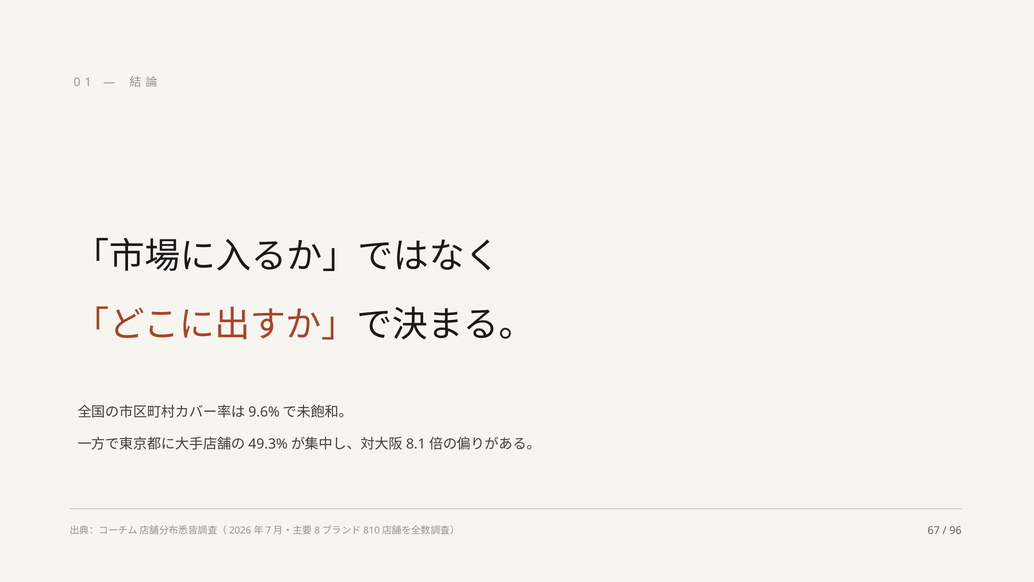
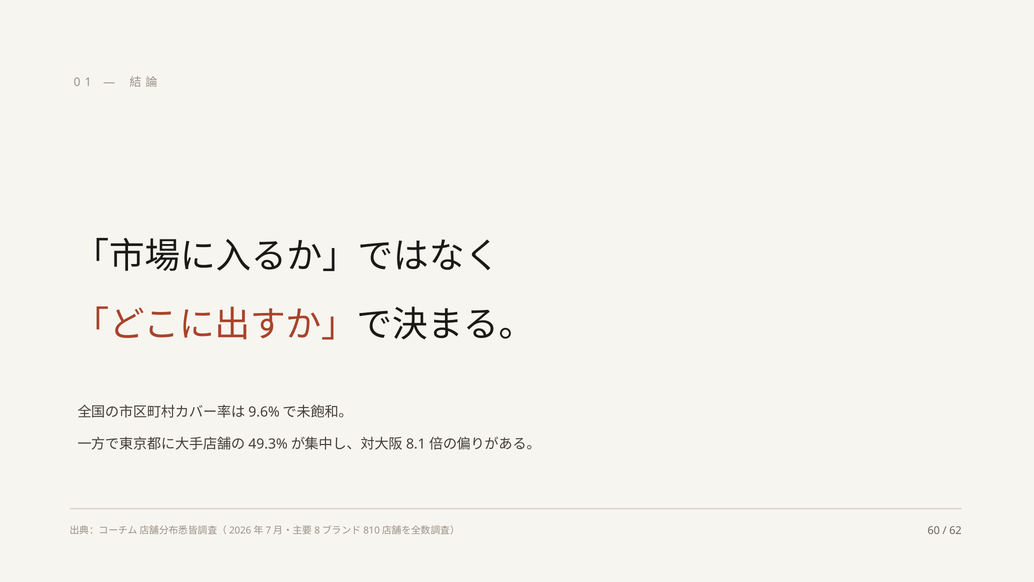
67: 67 -> 60
96: 96 -> 62
